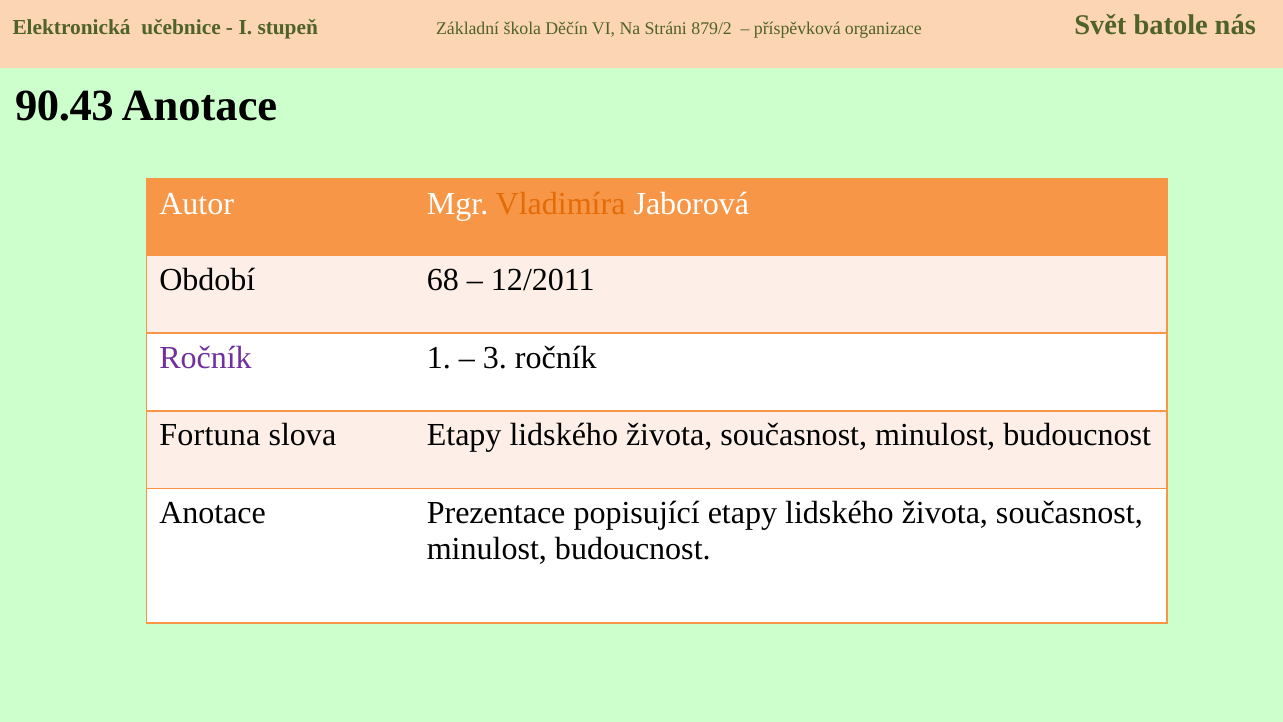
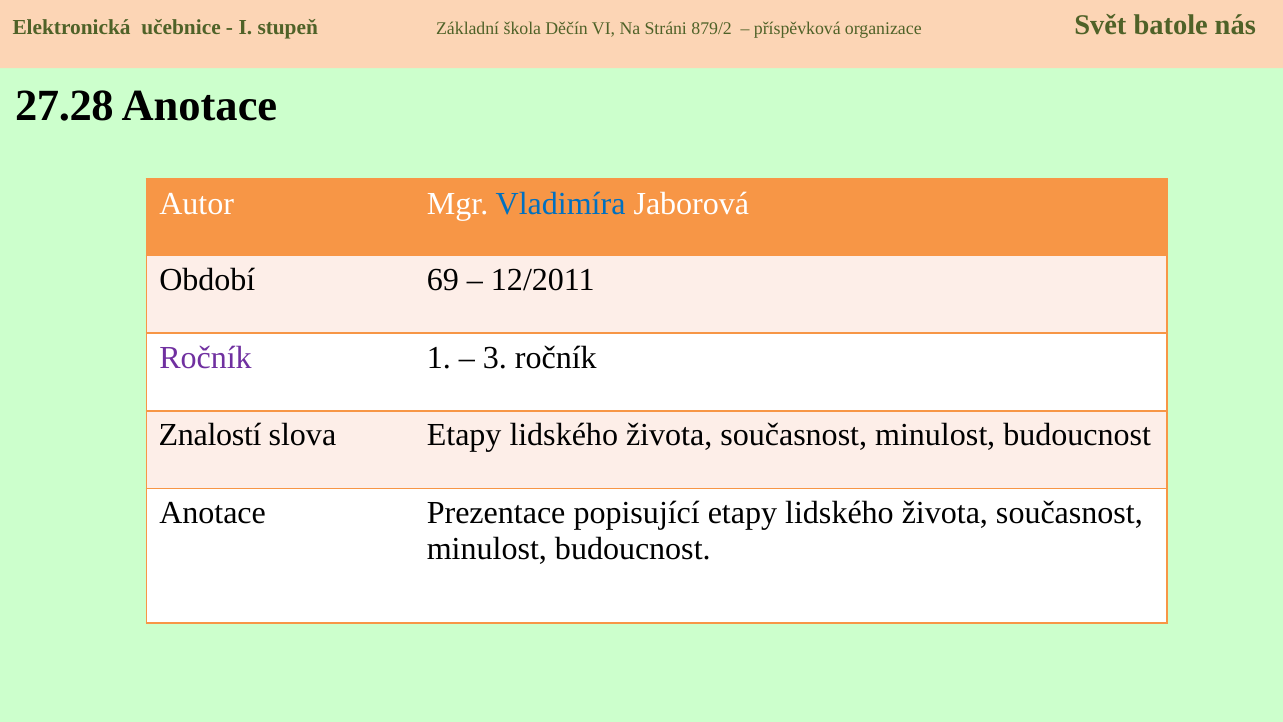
90.43: 90.43 -> 27.28
Vladimíra colour: orange -> blue
68: 68 -> 69
Fortuna: Fortuna -> Znalostí
